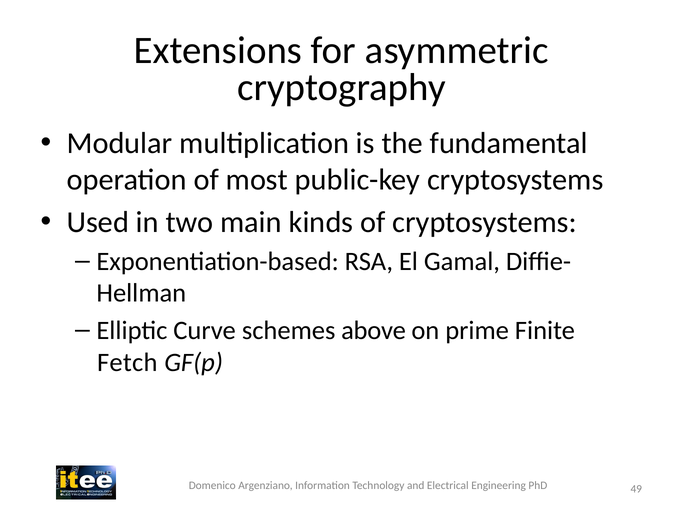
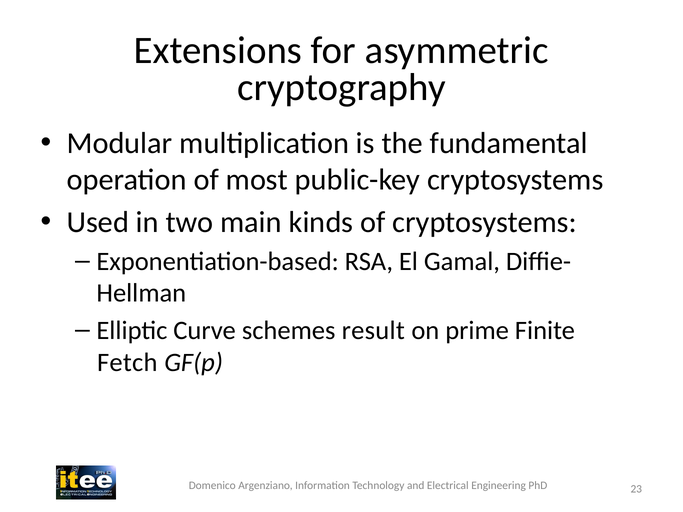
above: above -> result
49: 49 -> 23
